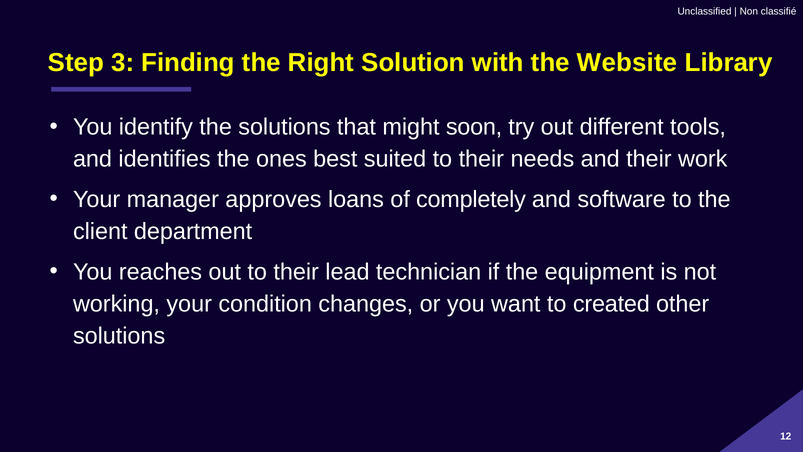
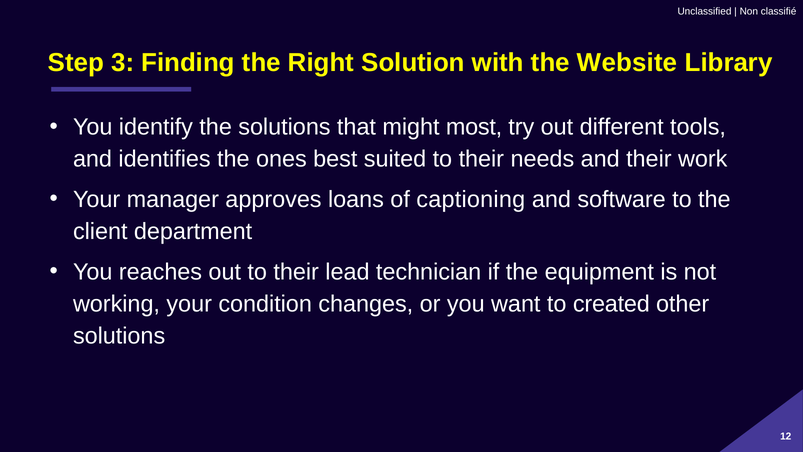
soon: soon -> most
completely: completely -> captioning
